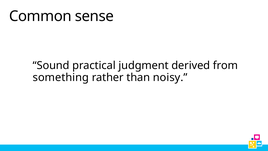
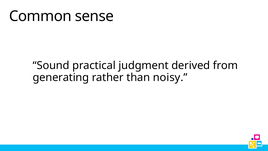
something: something -> generating
